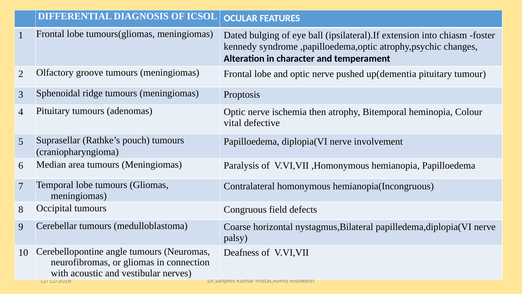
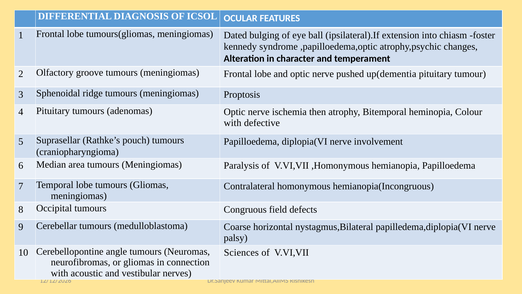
vital at (233, 123): vital -> with
Deafness: Deafness -> Sciences
